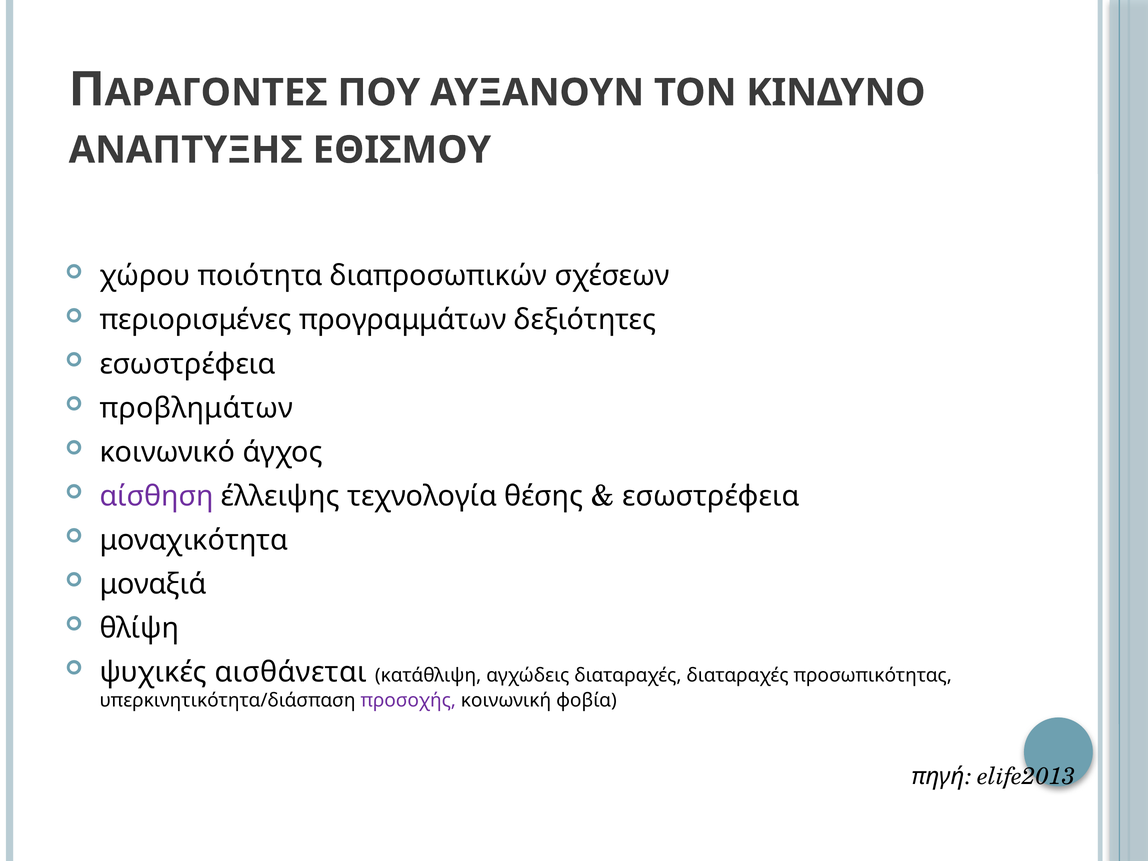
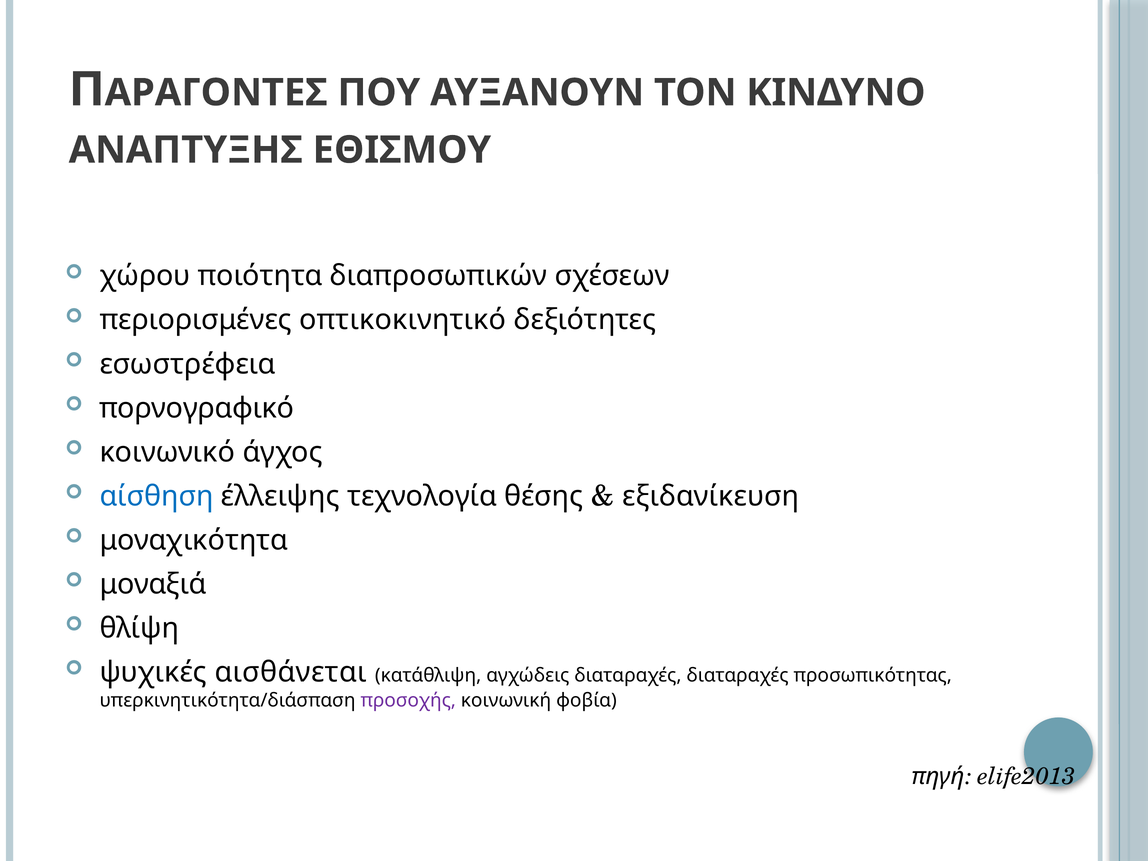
προγραμμάτων: προγραμμάτων -> οπτικοκινητικό
προβλημάτων: προβλημάτων -> πορνογραφικό
αίσθηση colour: purple -> blue
εσωστρέφεια at (711, 496): εσωστρέφεια -> εξιδανίκευση
